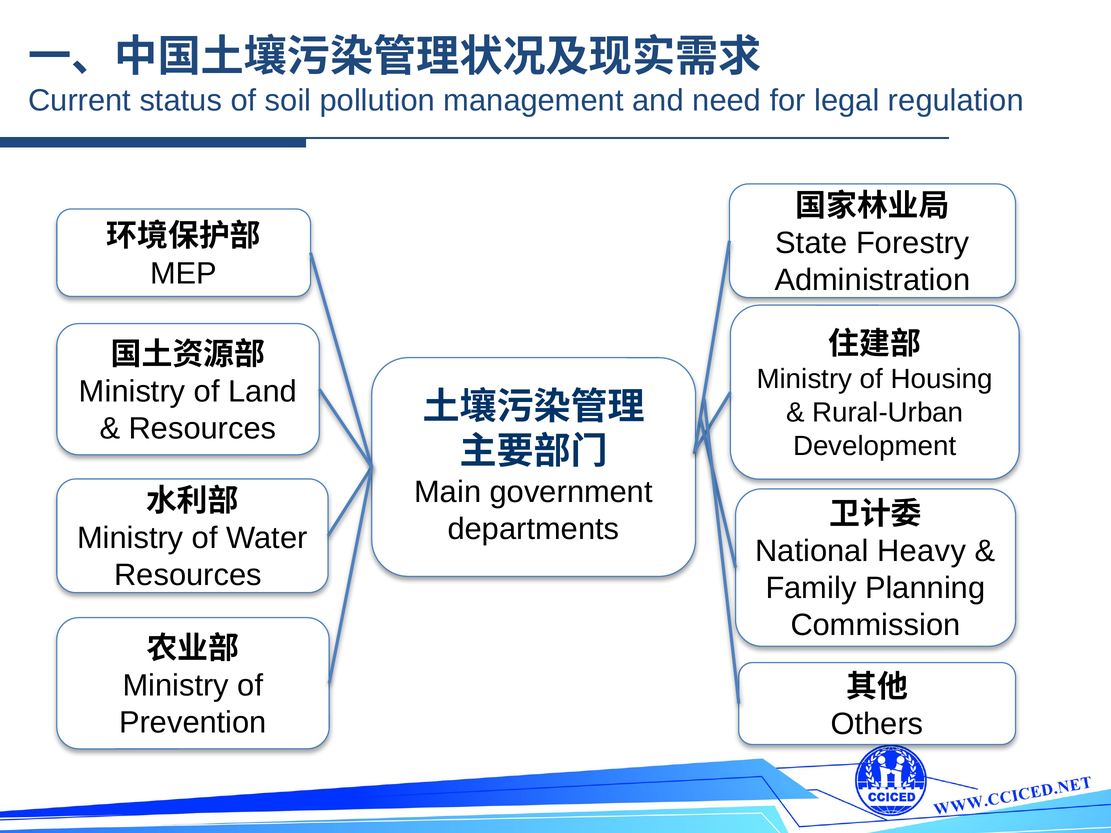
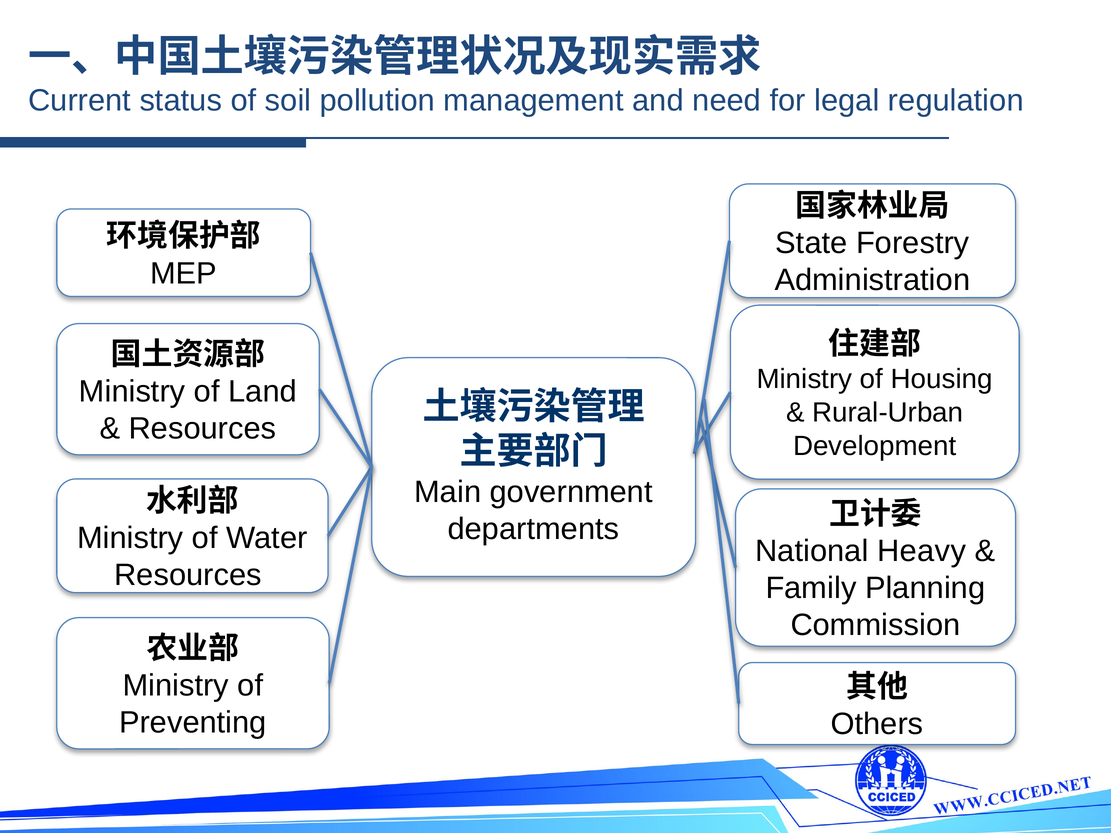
Prevention: Prevention -> Preventing
